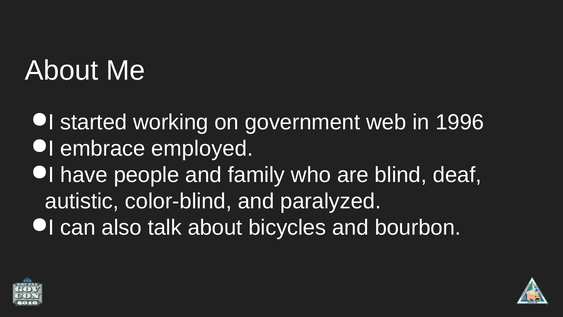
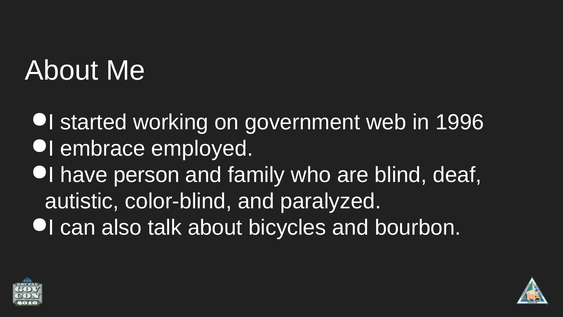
people: people -> person
